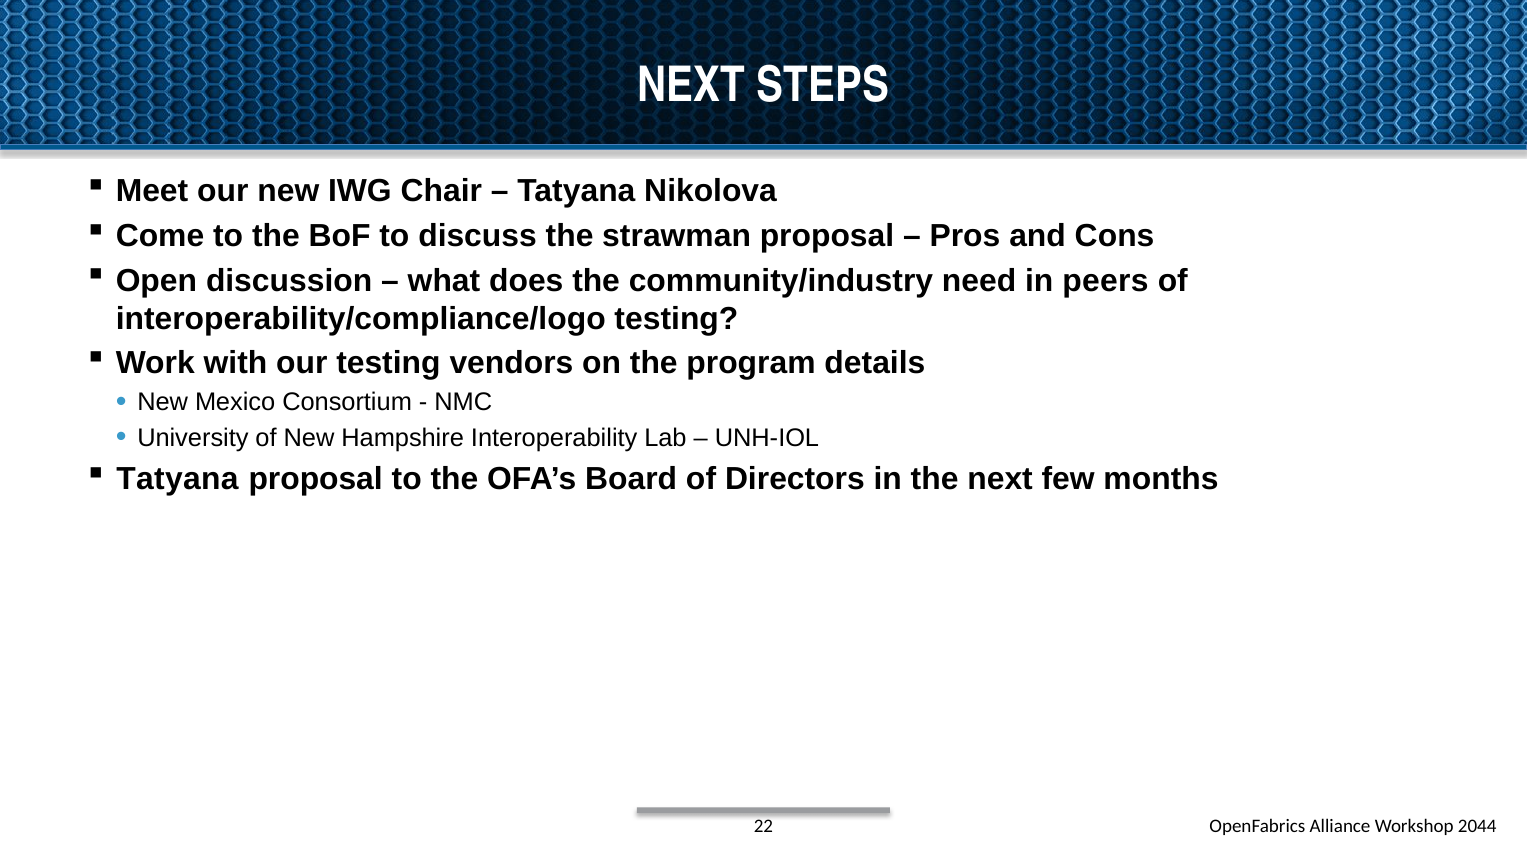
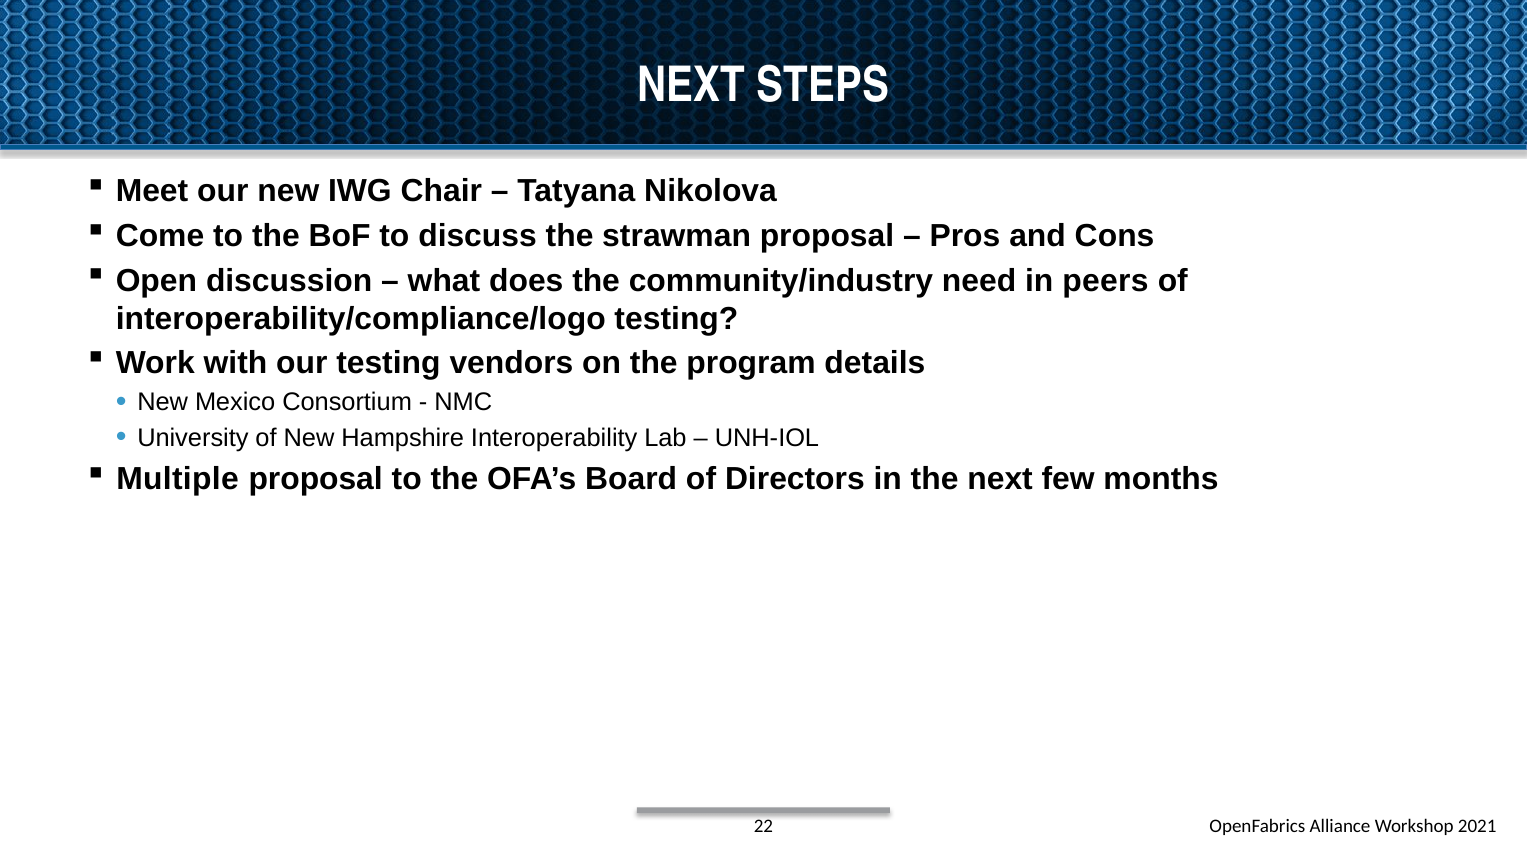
Tatyana at (178, 479): Tatyana -> Multiple
2044: 2044 -> 2021
